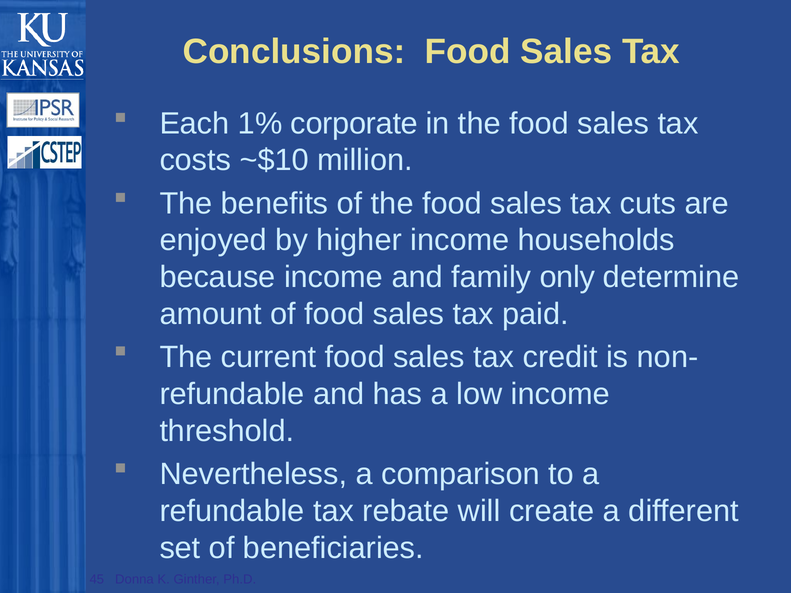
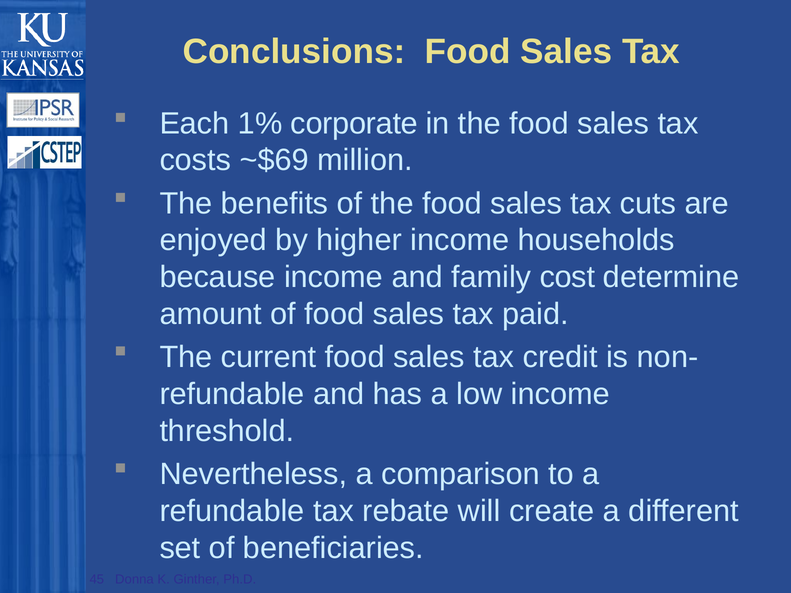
~$10: ~$10 -> ~$69
only: only -> cost
